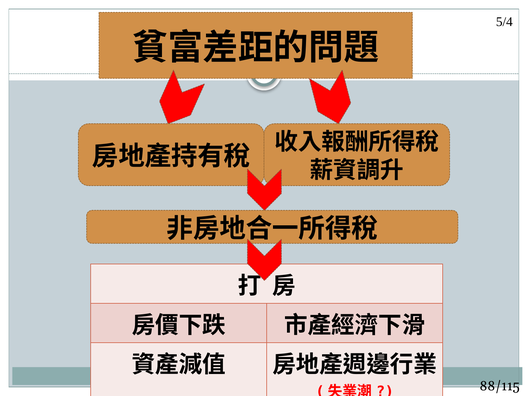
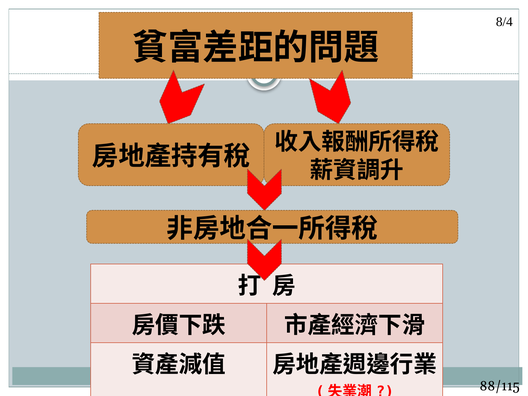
5/4: 5/4 -> 8/4
